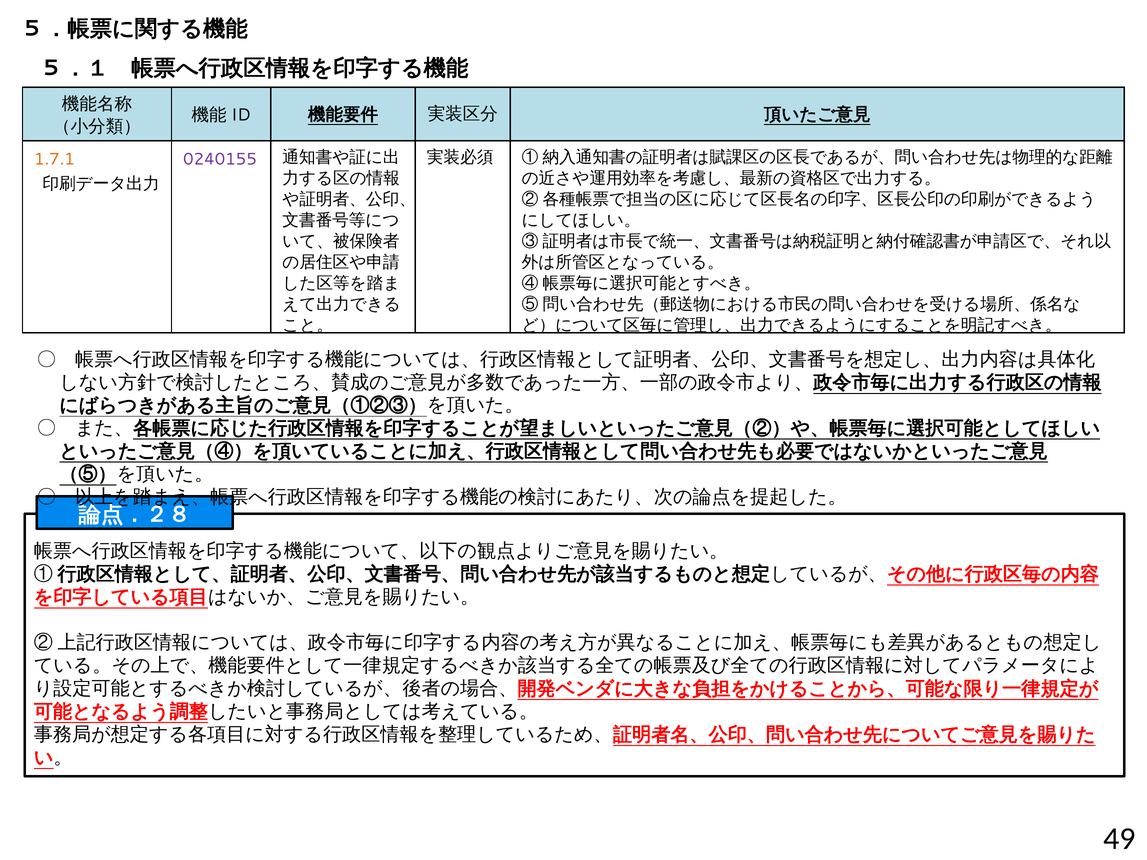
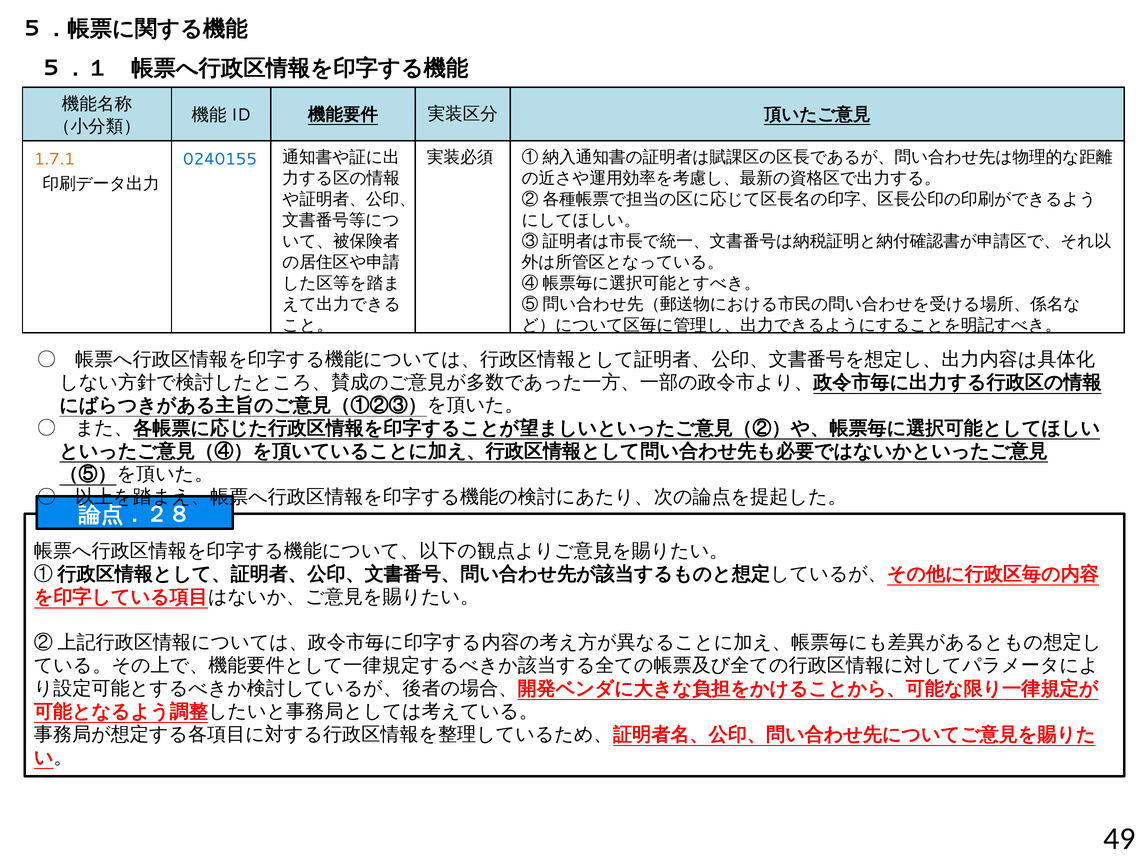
0240155 colour: purple -> blue
